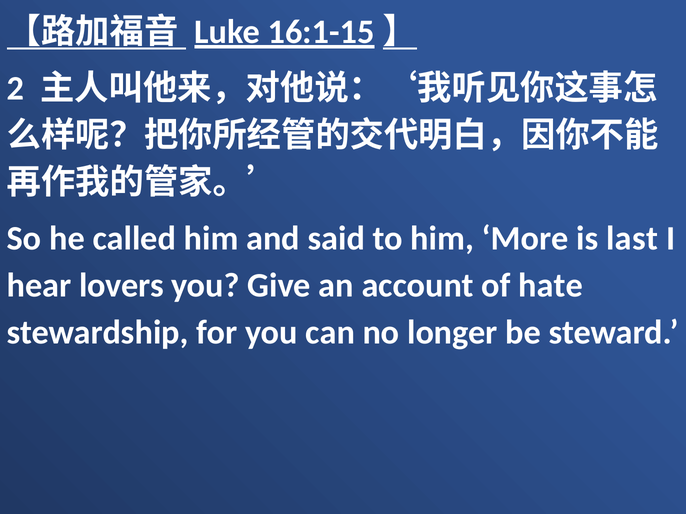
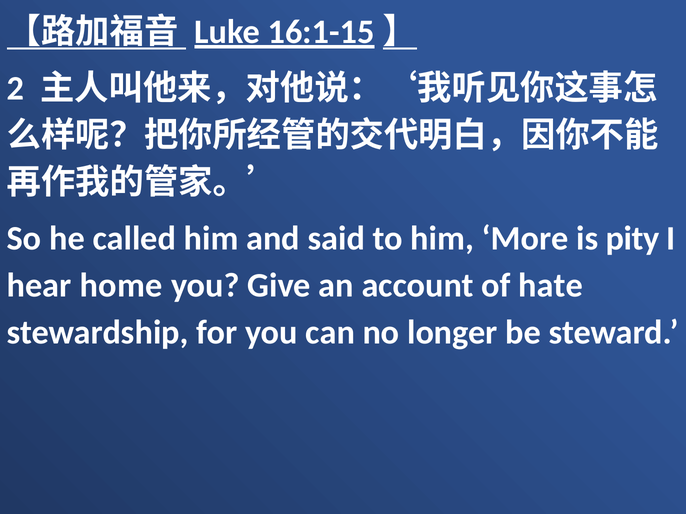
last: last -> pity
lovers: lovers -> home
